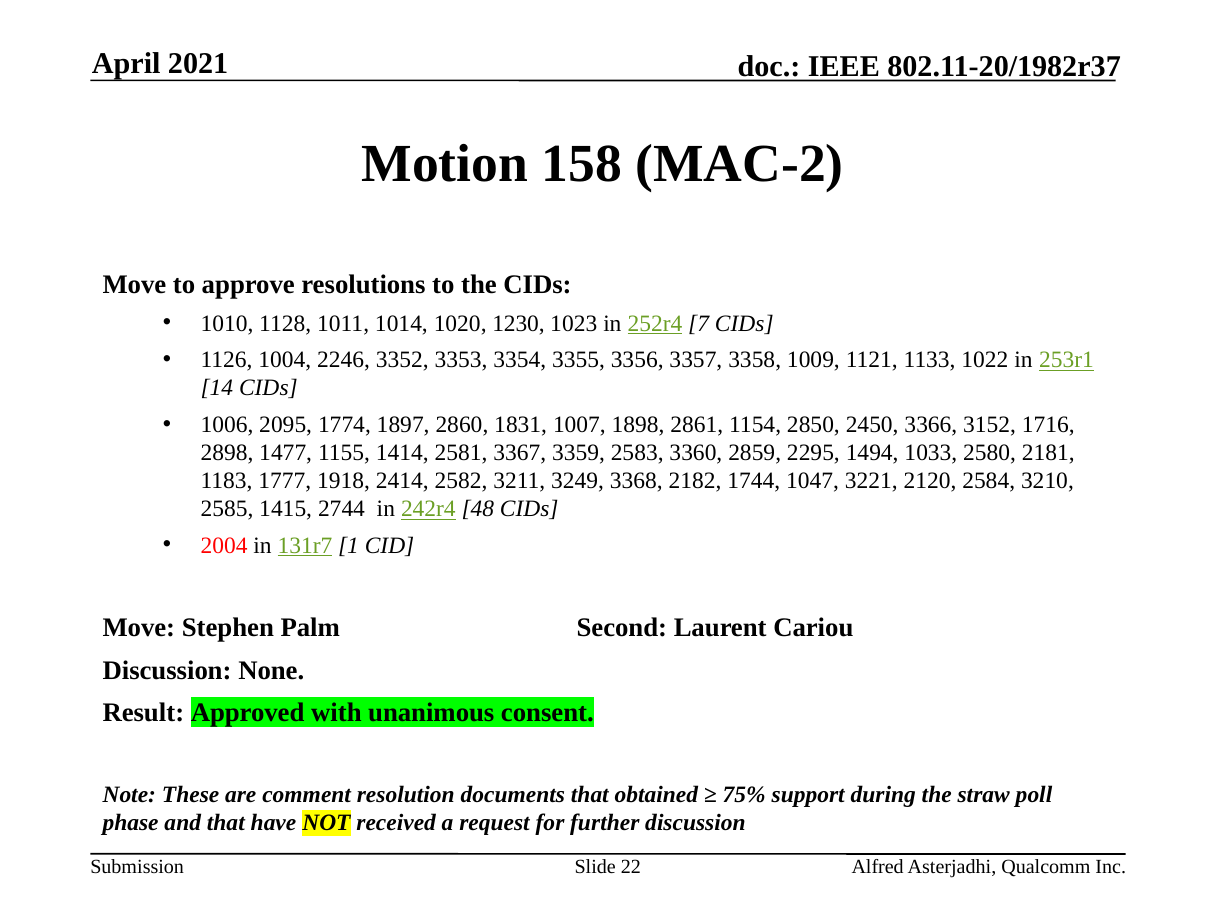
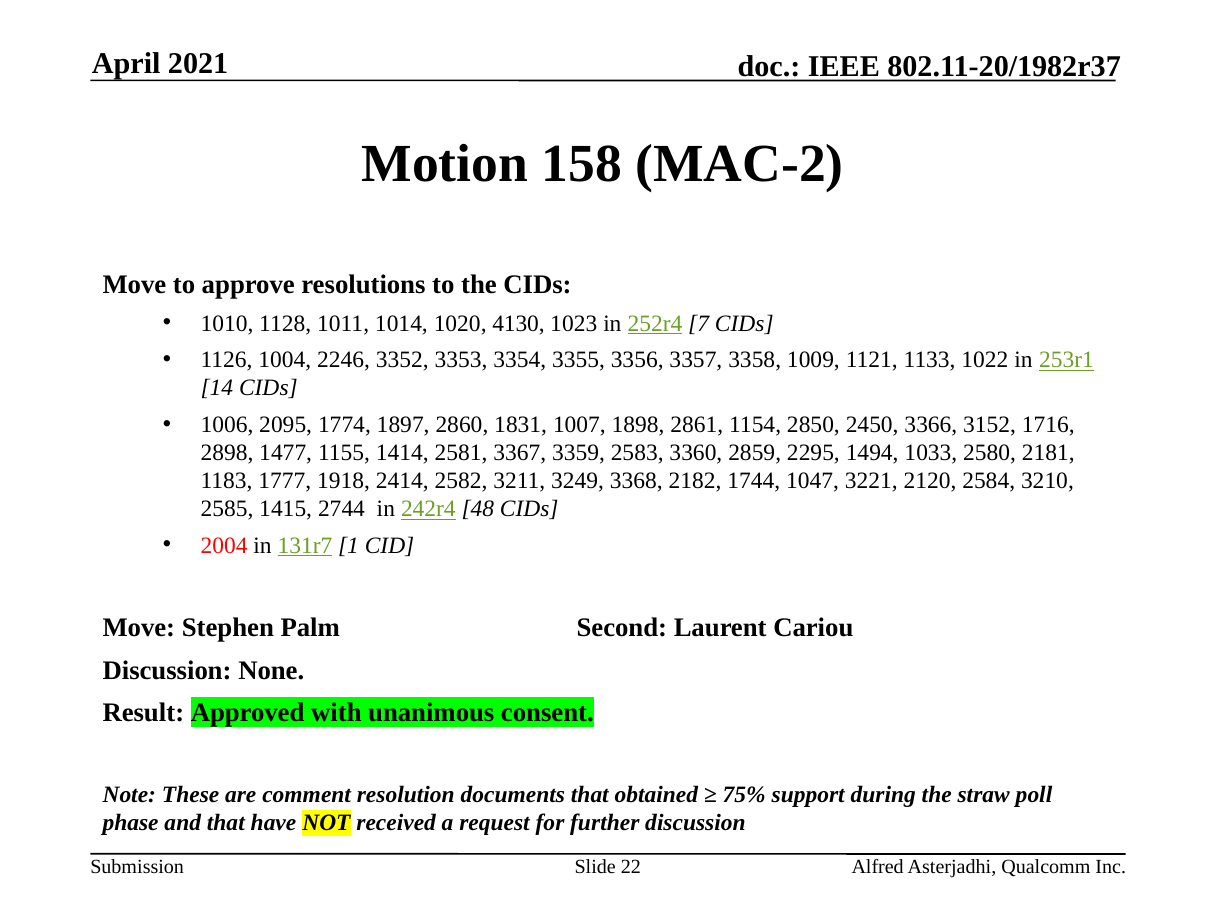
1230: 1230 -> 4130
